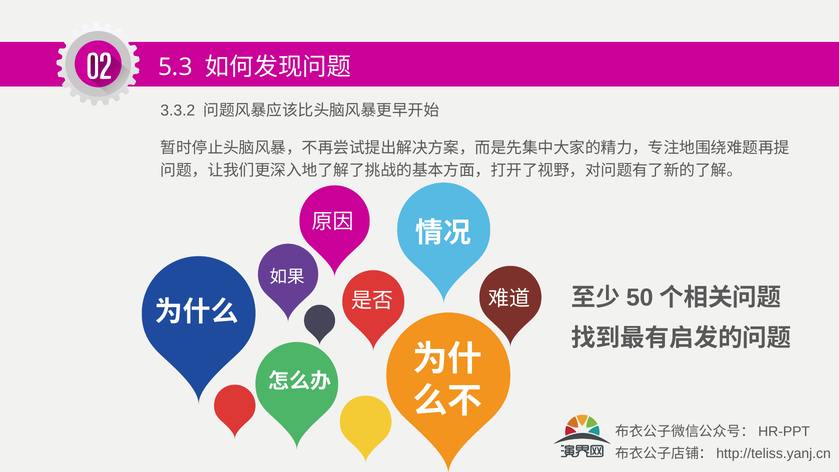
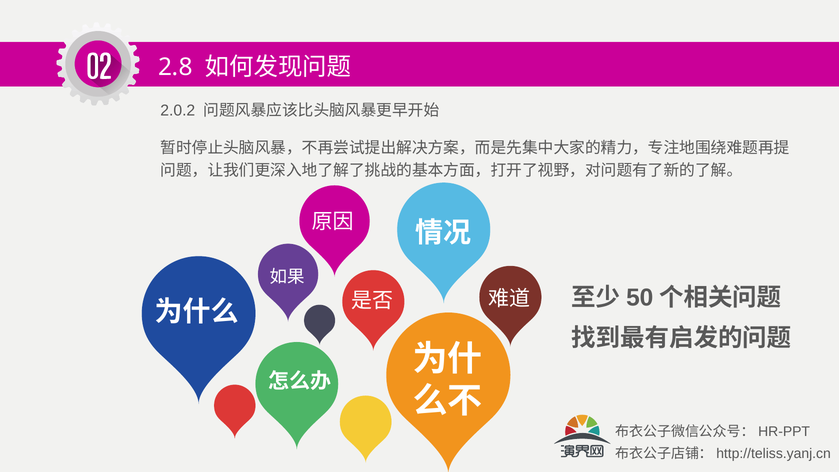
5.3: 5.3 -> 2.8
3.3.2: 3.3.2 -> 2.0.2
